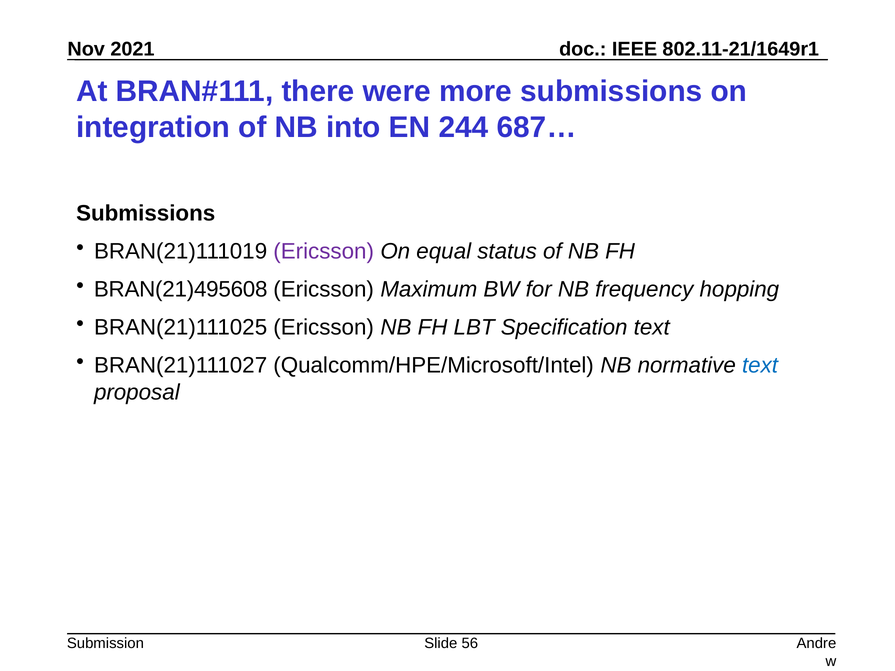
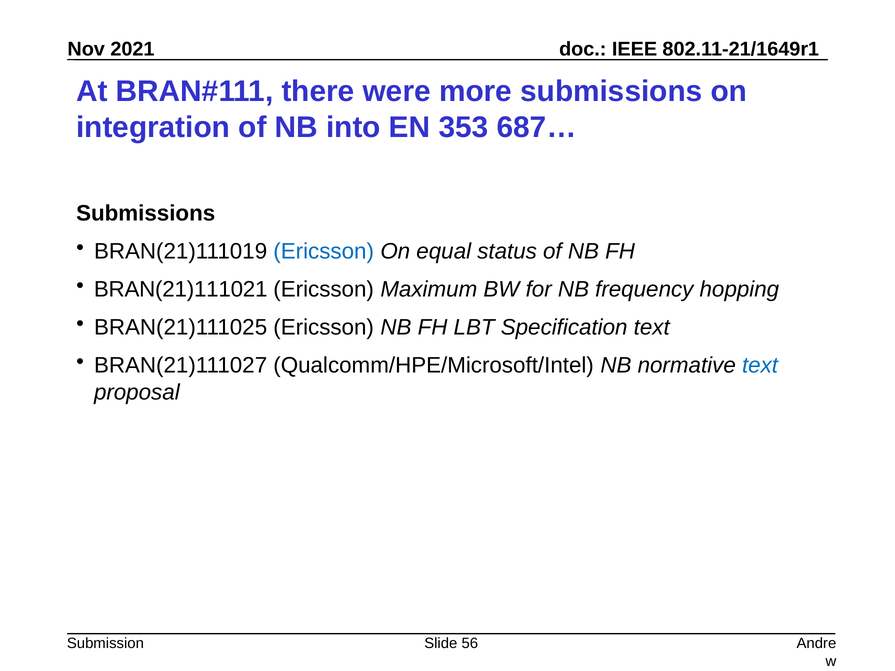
244: 244 -> 353
Ericsson at (324, 251) colour: purple -> blue
BRAN(21)495608: BRAN(21)495608 -> BRAN(21)111021
